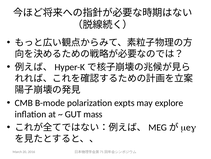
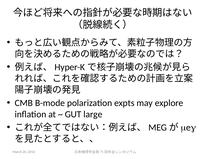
mass: mass -> large
